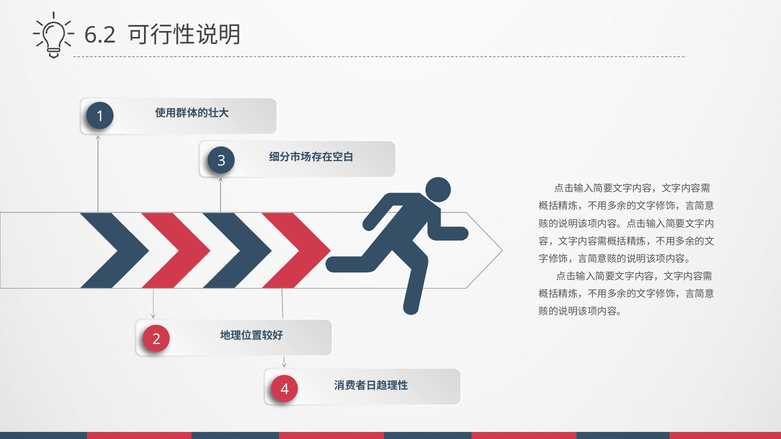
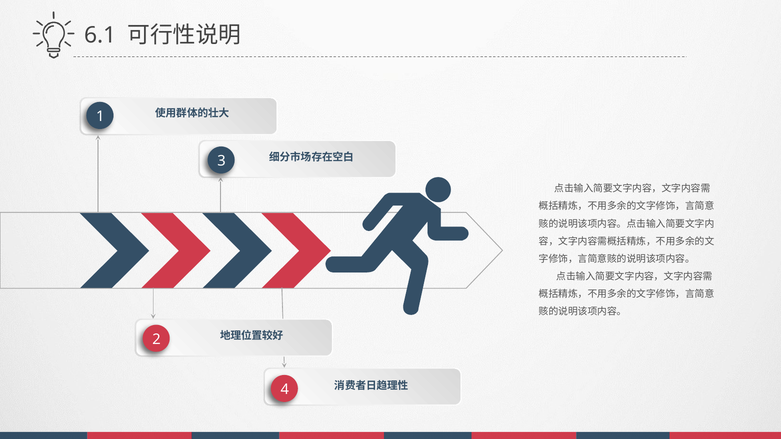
6.2: 6.2 -> 6.1
